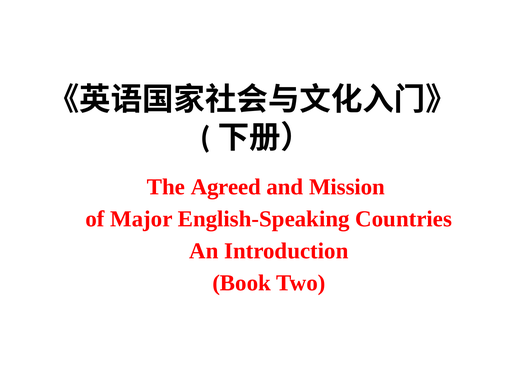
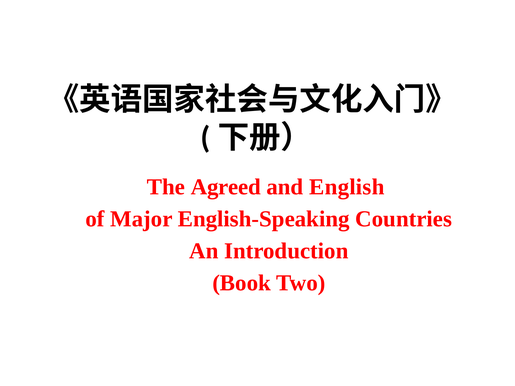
Mission: Mission -> English
